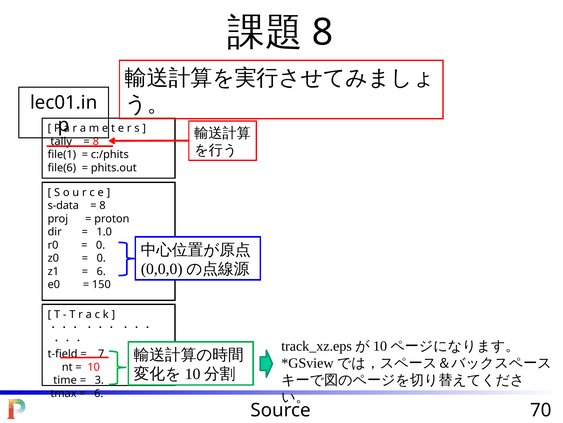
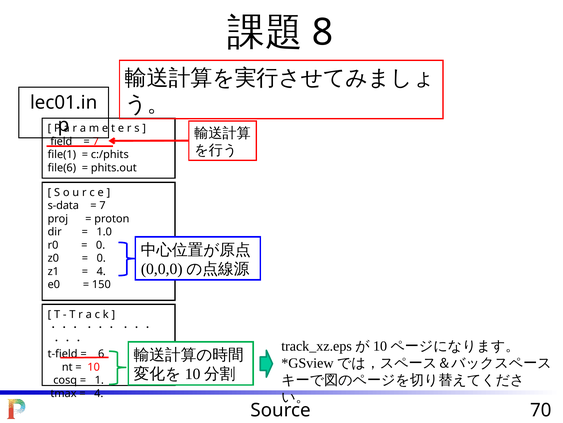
tally: tally -> field
8 at (96, 141): 8 -> 7
8 at (102, 205): 8 -> 7
6 at (101, 271): 6 -> 4
7: 7 -> 6
time: time -> cosq
3: 3 -> 1
6 at (99, 393): 6 -> 4
